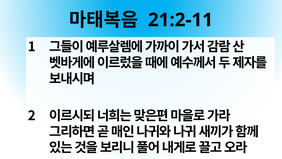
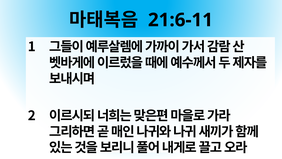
21:2-11: 21:2-11 -> 21:6-11
